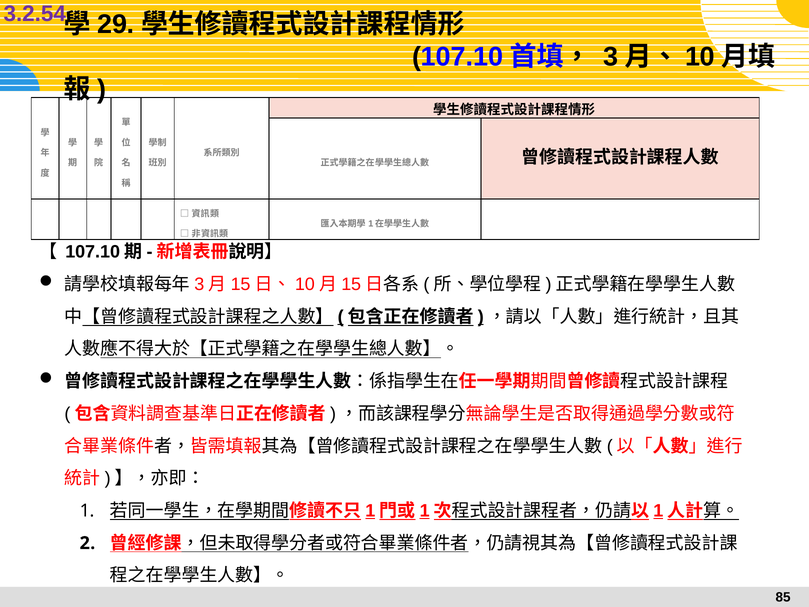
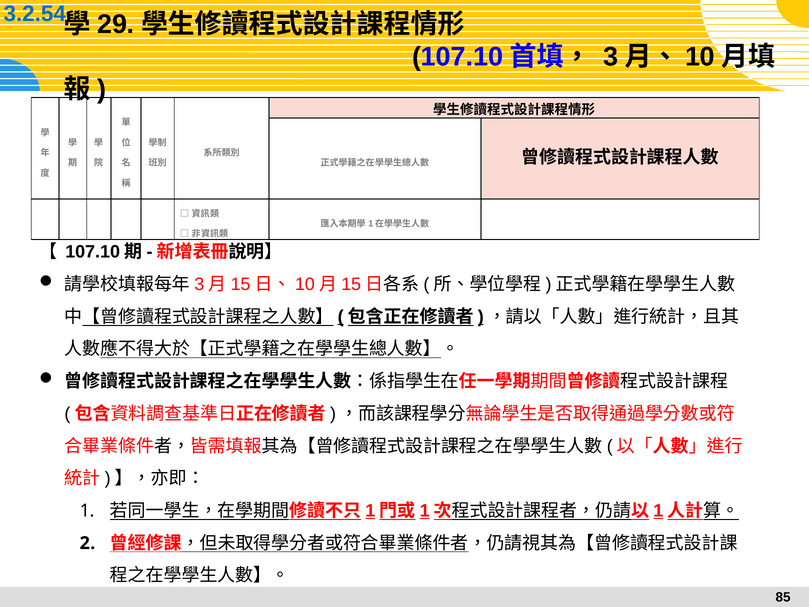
3.2.54 colour: purple -> blue
